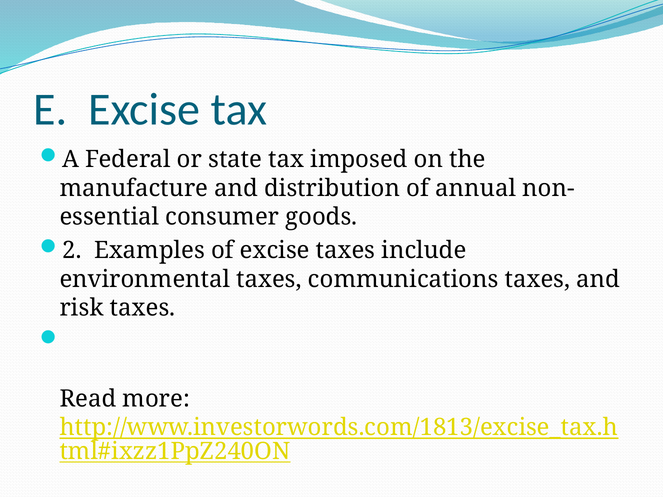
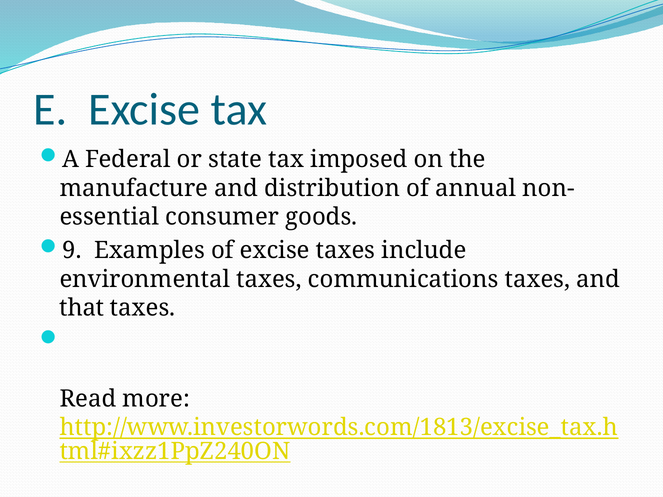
2: 2 -> 9
risk: risk -> that
